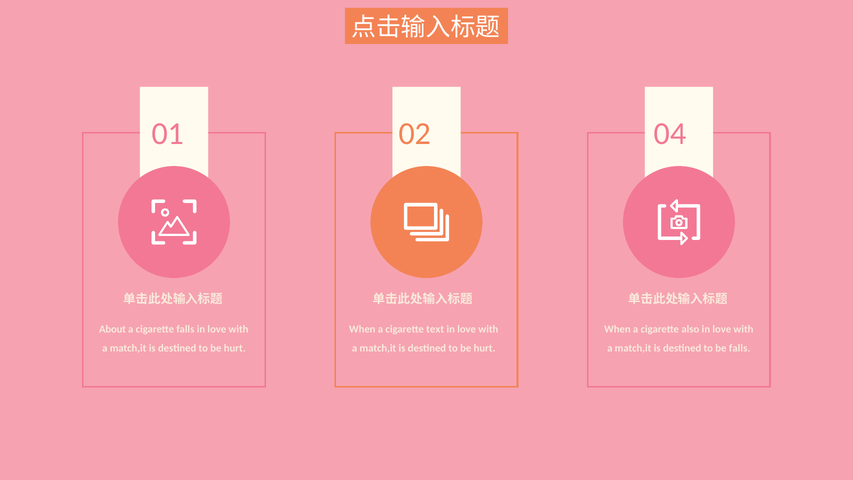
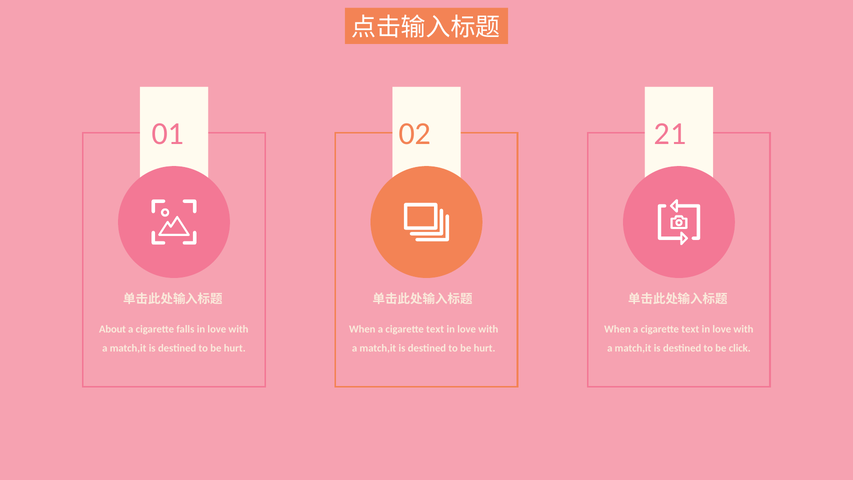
04: 04 -> 21
also at (690, 329): also -> text
be falls: falls -> click
